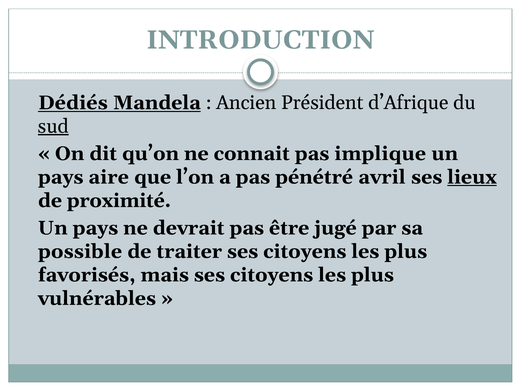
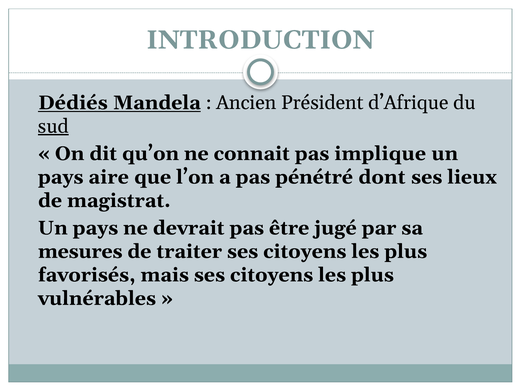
avril: avril -> dont
lieux underline: present -> none
proximité: proximité -> magistrat
possible: possible -> mesures
